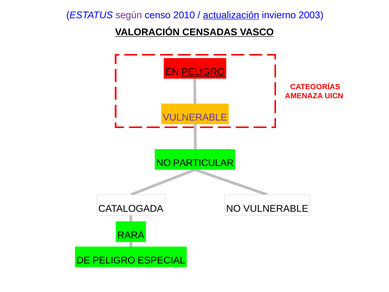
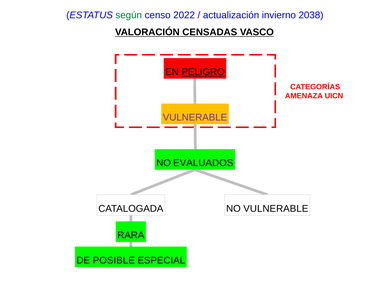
según colour: purple -> green
2010: 2010 -> 2022
actualización underline: present -> none
2003: 2003 -> 2038
PARTICULAR: PARTICULAR -> EVALUADOS
DE PELIGRO: PELIGRO -> POSIBLE
